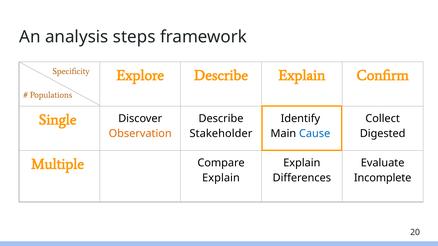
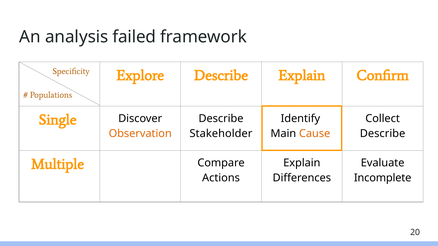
steps: steps -> failed
Cause colour: blue -> orange
Digested at (383, 134): Digested -> Describe
Explain at (221, 178): Explain -> Actions
